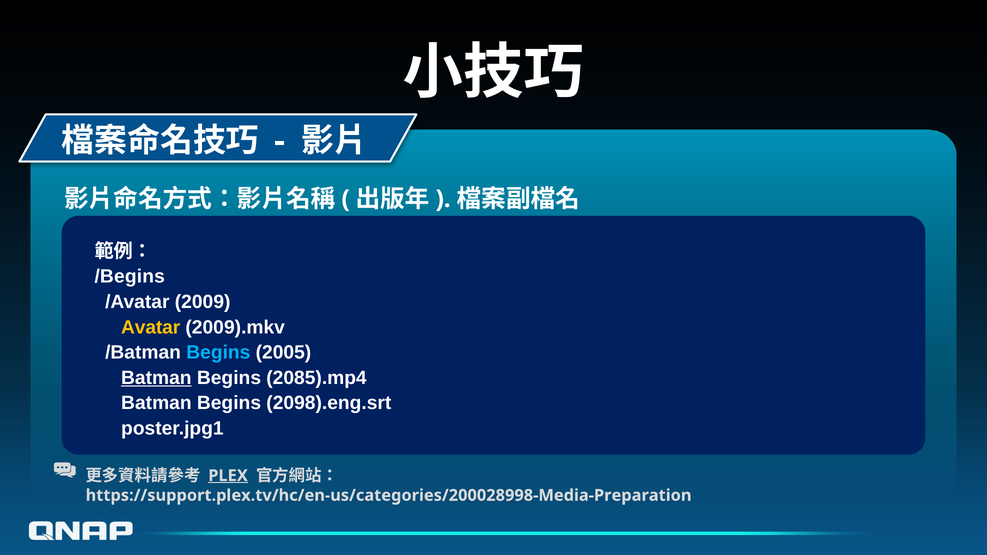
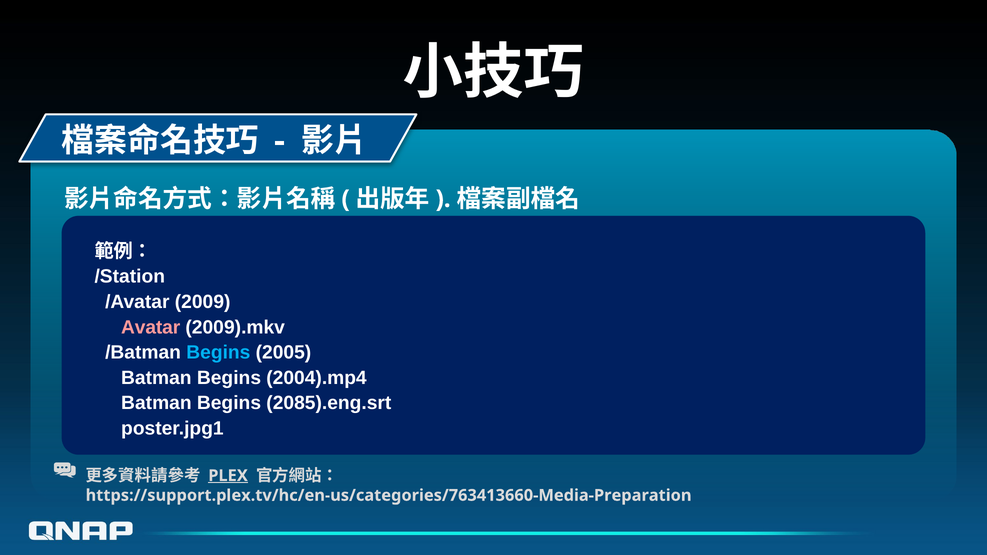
/Begins: /Begins -> /Station
Avatar colour: yellow -> pink
Batman at (156, 378) underline: present -> none
2085).mp4: 2085).mp4 -> 2004).mp4
2098).eng.srt: 2098).eng.srt -> 2085).eng.srt
https://support.plex.tv/hc/en-us/categories/200028998-Media-Preparation: https://support.plex.tv/hc/en-us/categories/200028998-Media-Preparation -> https://support.plex.tv/hc/en-us/categories/763413660-Media-Preparation
